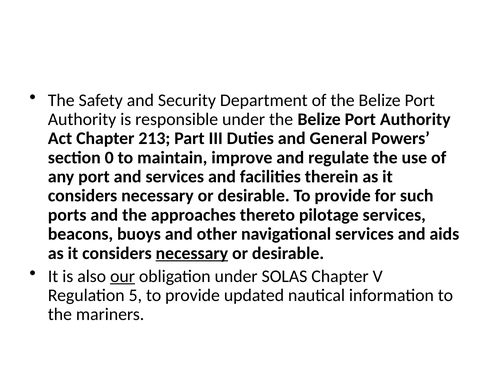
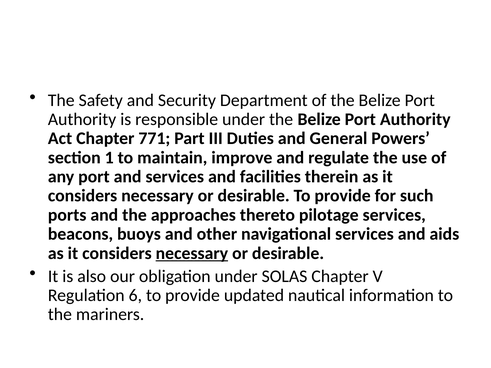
213: 213 -> 771
0: 0 -> 1
our underline: present -> none
5: 5 -> 6
